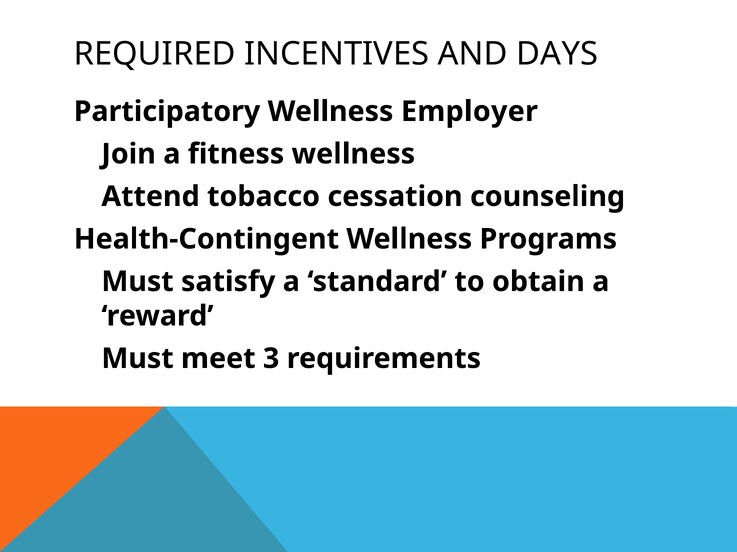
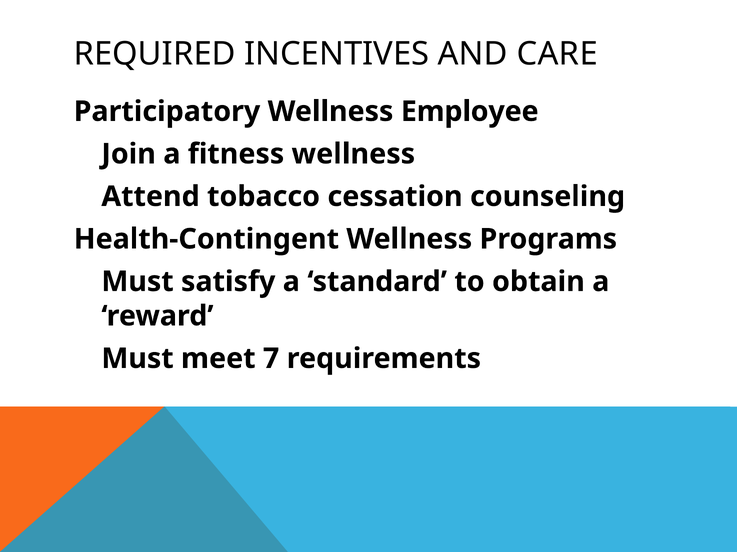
DAYS: DAYS -> CARE
Employer: Employer -> Employee
3: 3 -> 7
